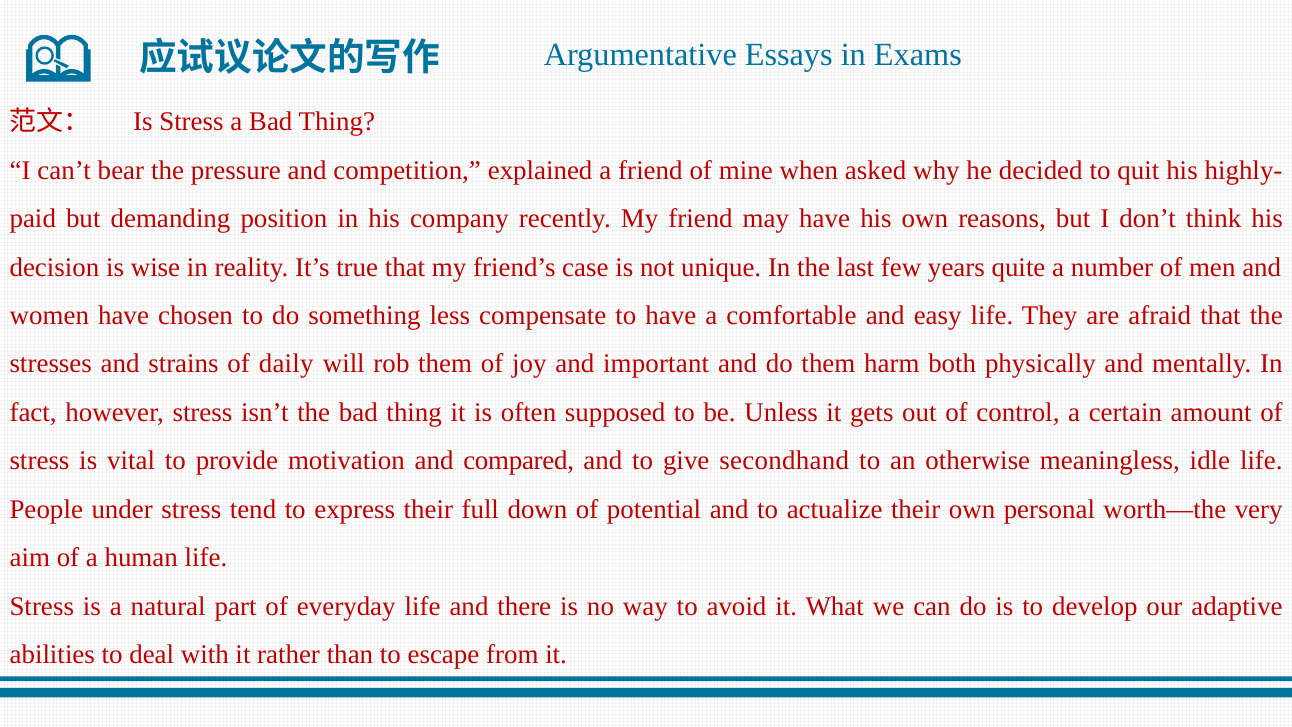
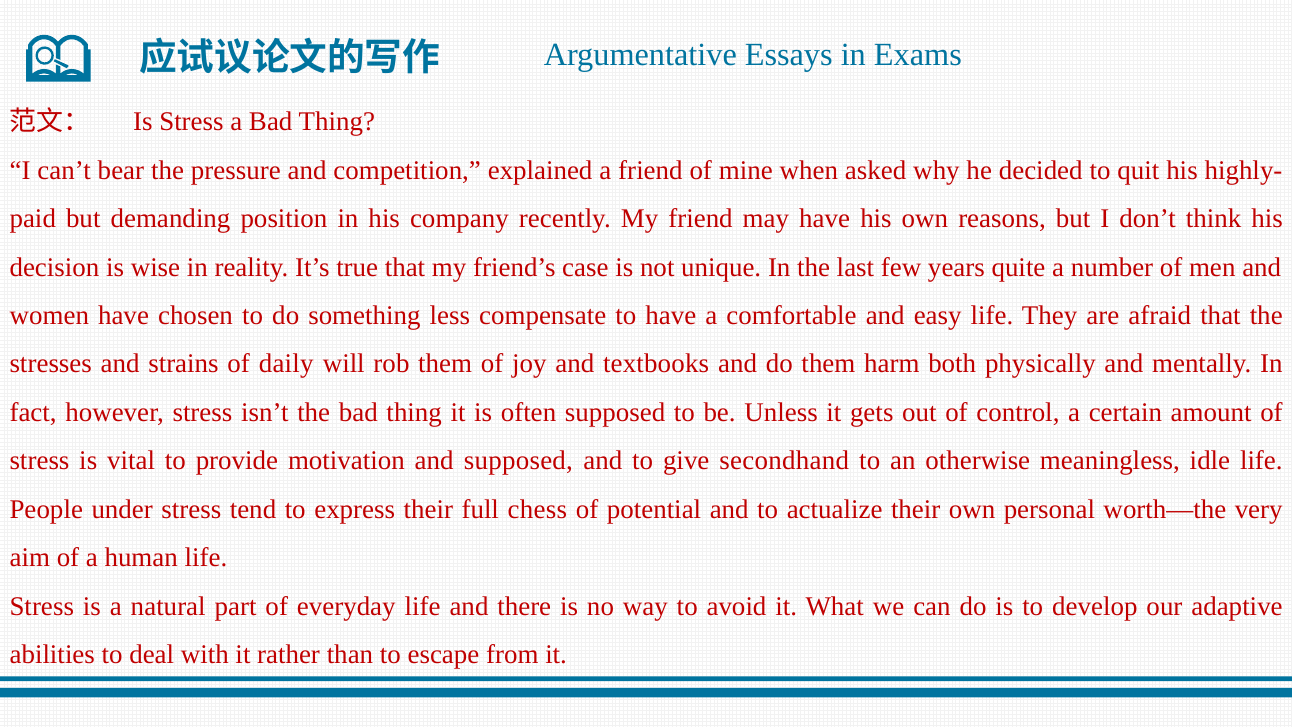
important: important -> textbooks
and compared: compared -> supposed
down: down -> chess
